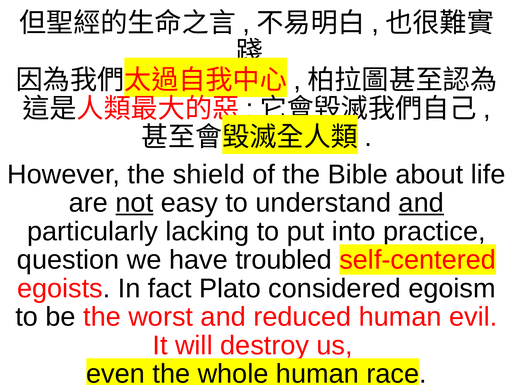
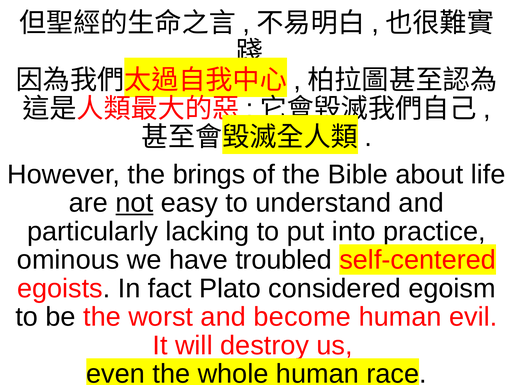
shield: shield -> brings
and at (421, 203) underline: present -> none
question: question -> ominous
reduced: reduced -> become
